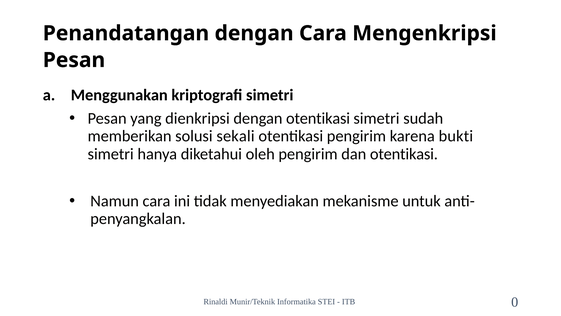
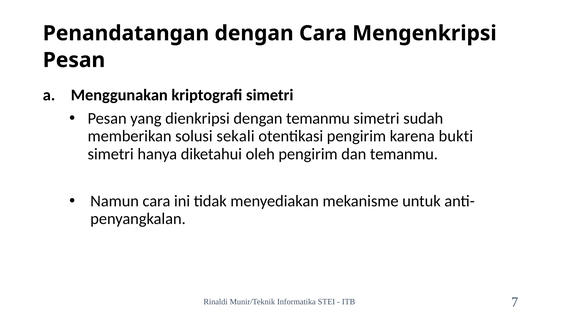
dengan otentikasi: otentikasi -> temanmu
dan otentikasi: otentikasi -> temanmu
0: 0 -> 7
